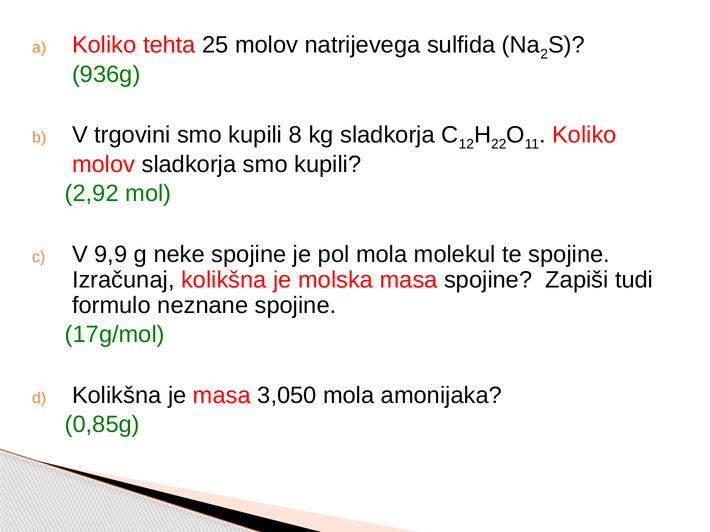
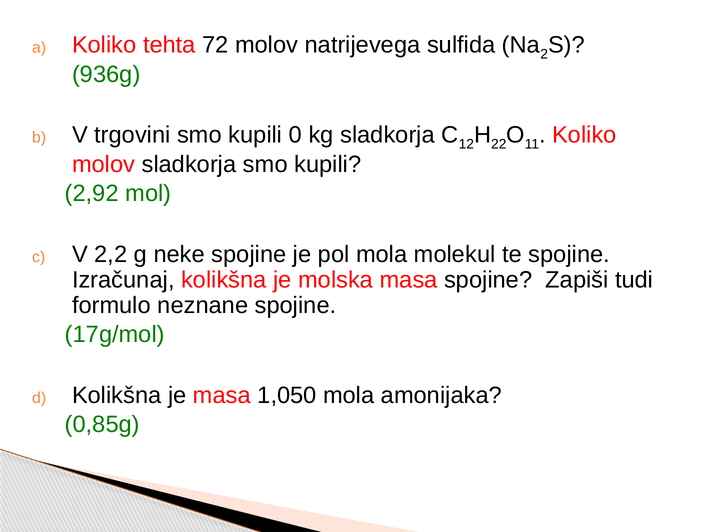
25: 25 -> 72
8: 8 -> 0
9,9: 9,9 -> 2,2
3,050: 3,050 -> 1,050
